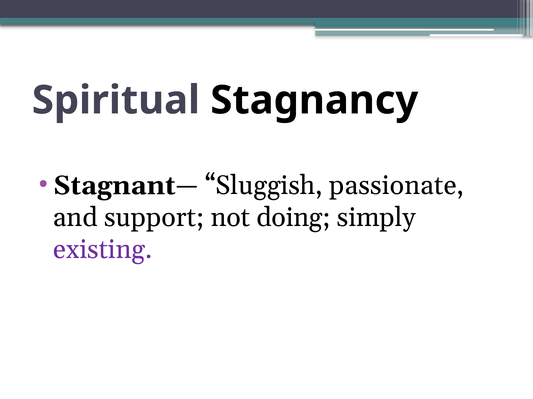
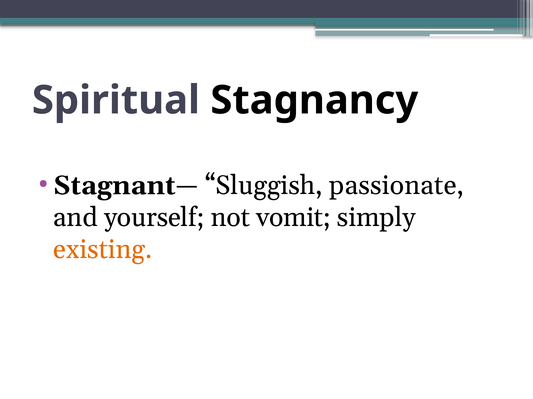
support: support -> yourself
doing: doing -> vomit
existing colour: purple -> orange
